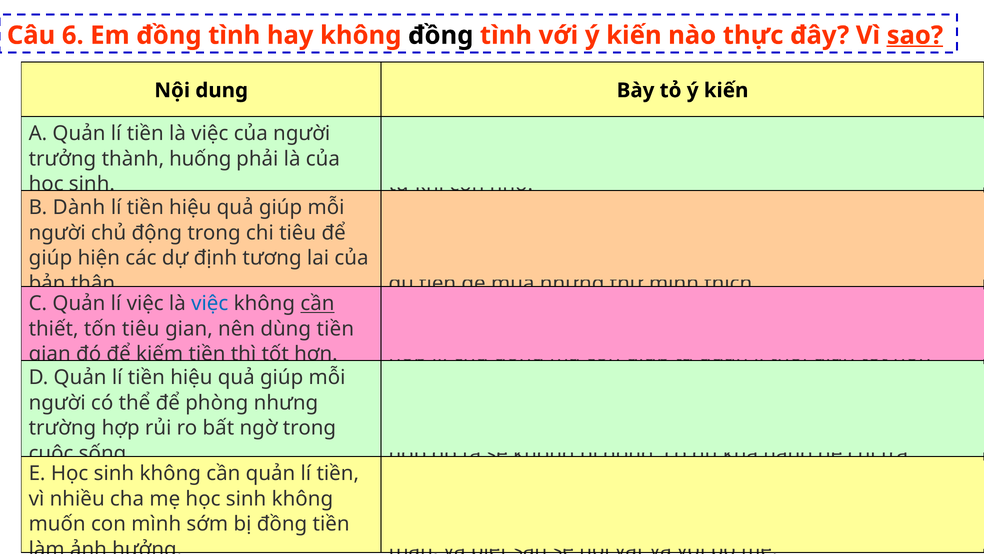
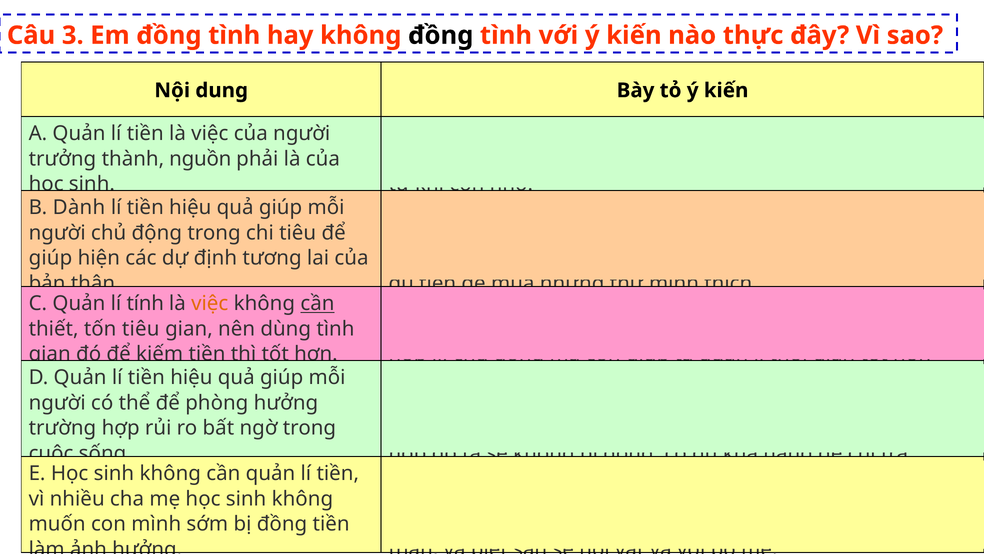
6: 6 -> 3
sao underline: present -> none
thành huống: huống -> nguồn
lí việc: việc -> tính
việc at (210, 303) colour: blue -> orange
dùng tiền: tiền -> tình
phòng nhưng: nhưng -> hưởng
